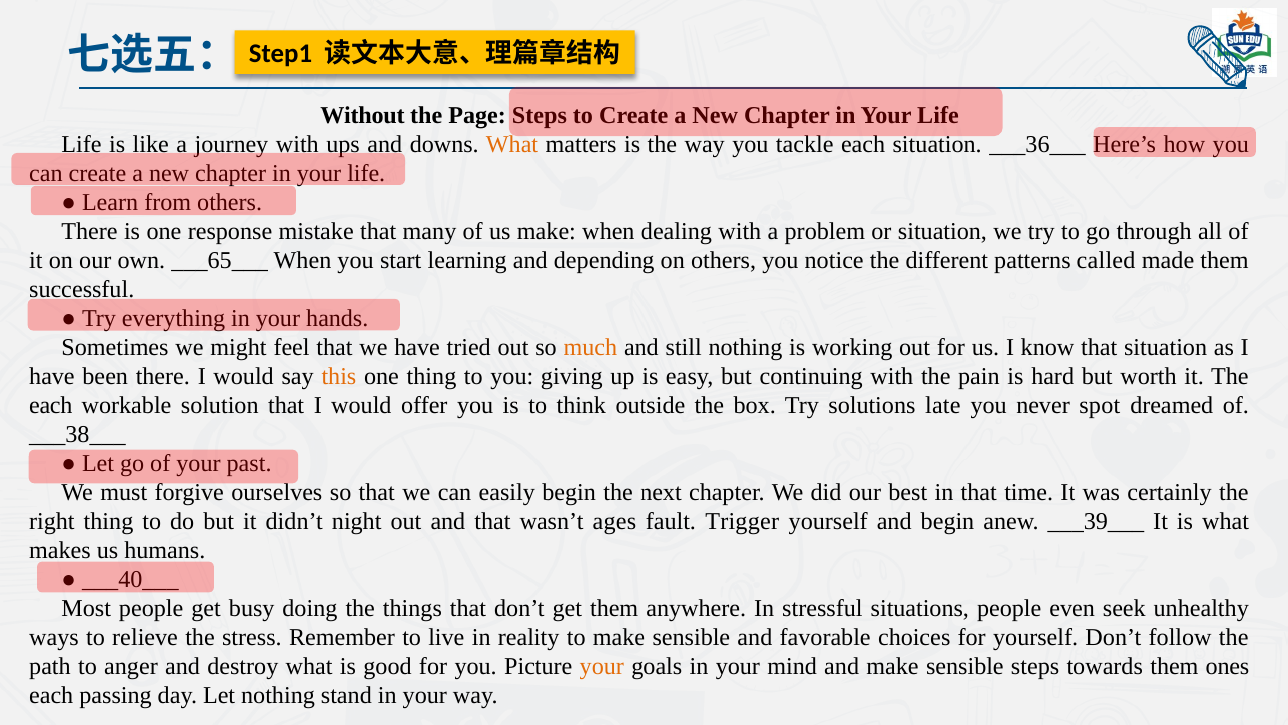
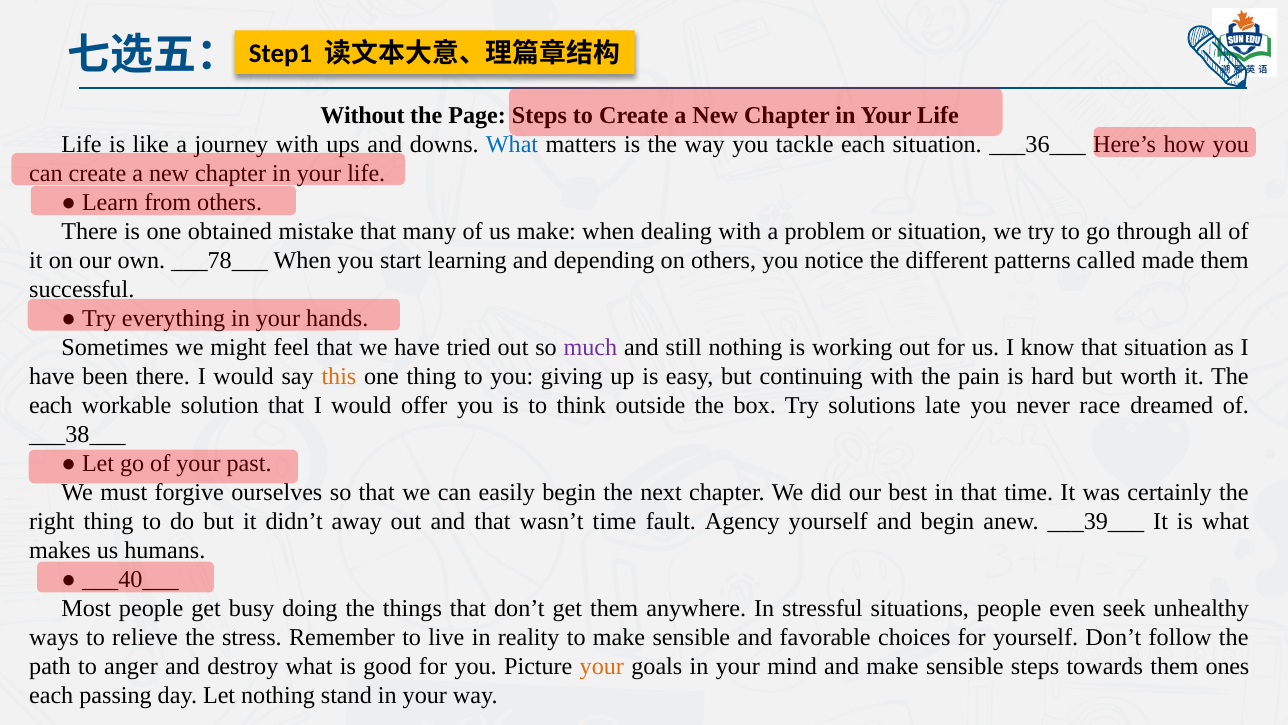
What at (512, 144) colour: orange -> blue
response: response -> obtained
___65___: ___65___ -> ___78___
much colour: orange -> purple
spot: spot -> race
night: night -> away
wasn’t ages: ages -> time
Trigger: Trigger -> Agency
